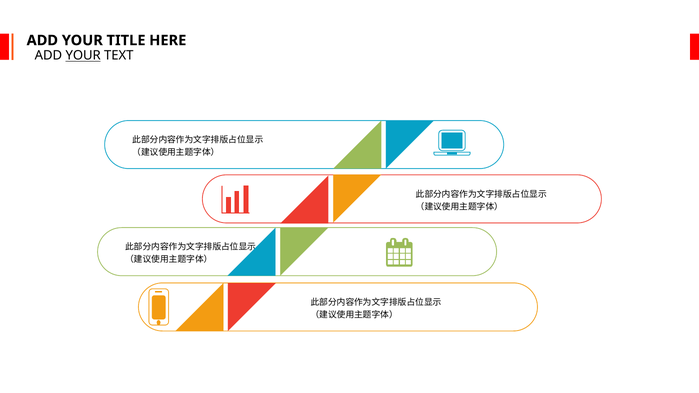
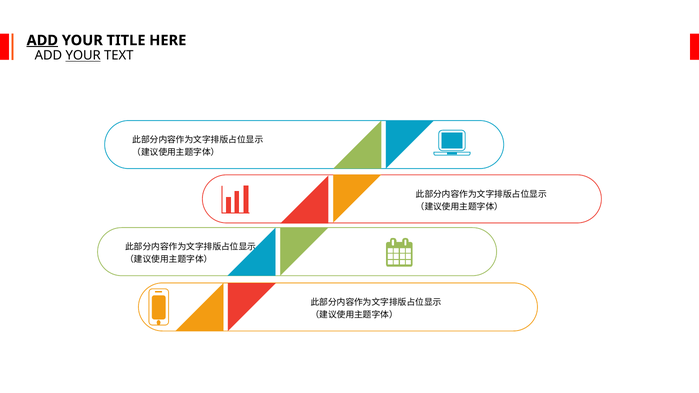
ADD at (42, 40) underline: none -> present
